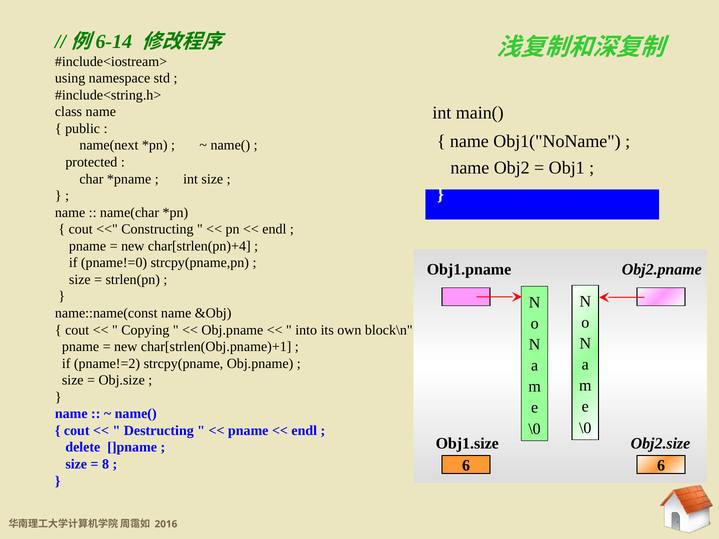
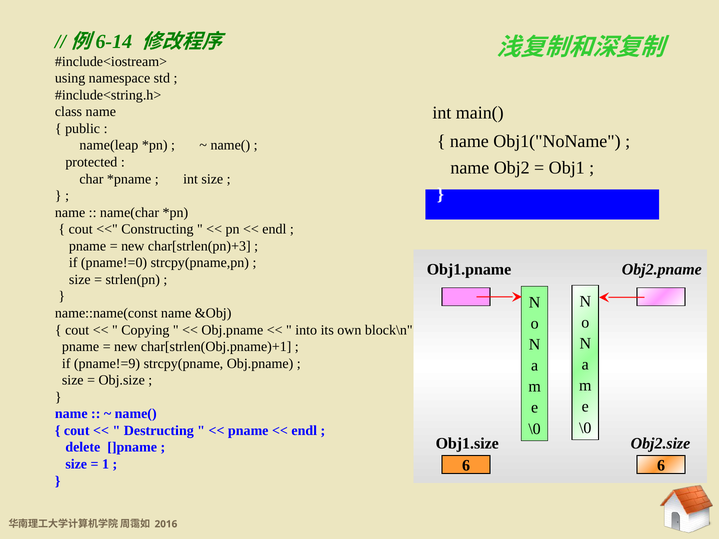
name(next: name(next -> name(leap
char[strlen(pn)+4: char[strlen(pn)+4 -> char[strlen(pn)+3
pname!=2: pname!=2 -> pname!=9
8: 8 -> 1
